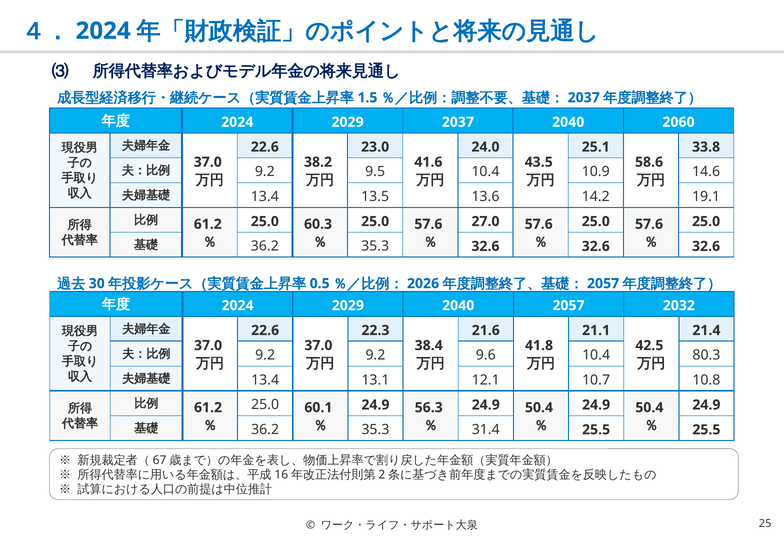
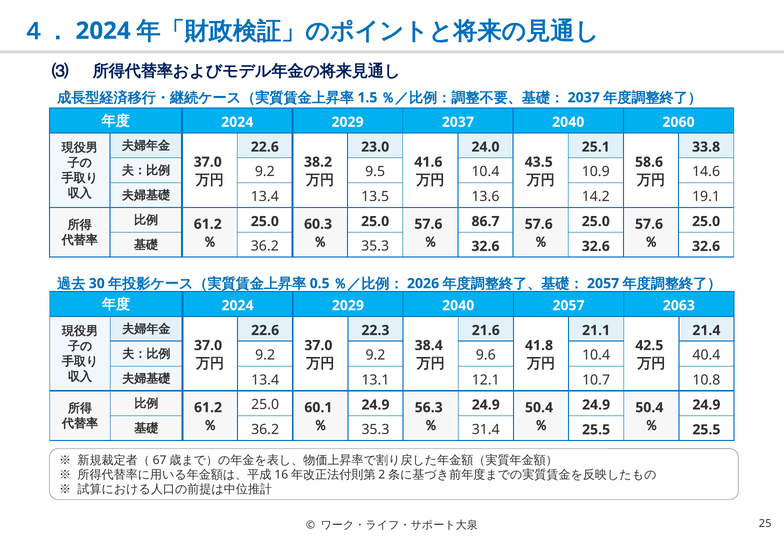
27.0: 27.0 -> 86.7
2032: 2032 -> 2063
80.3: 80.3 -> 40.4
